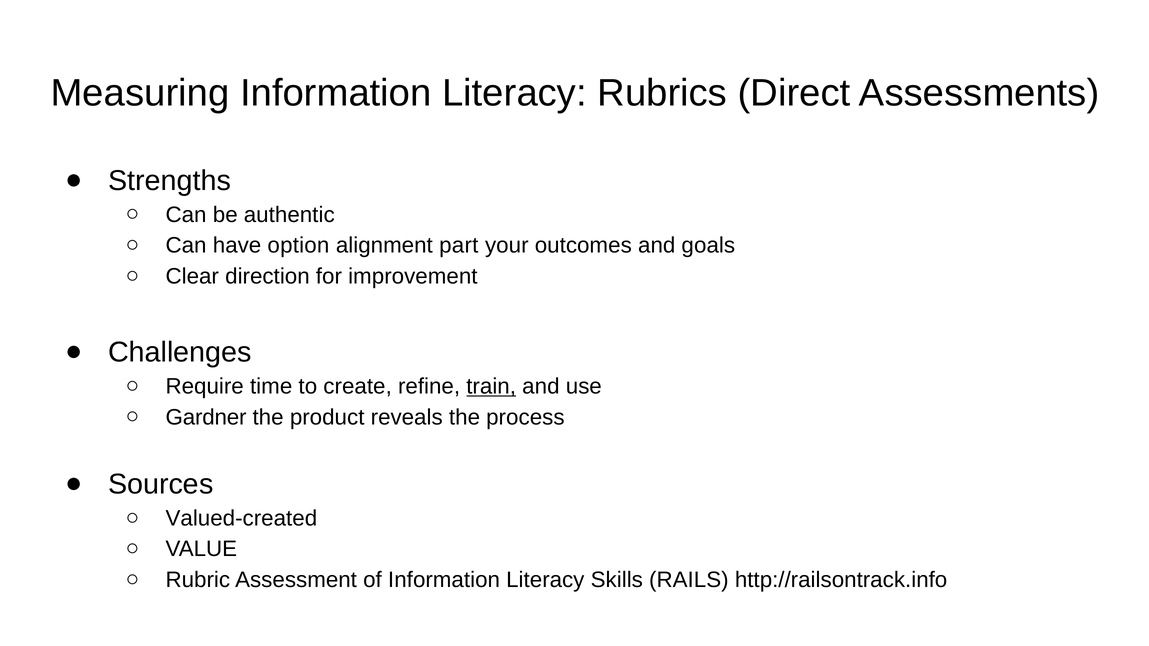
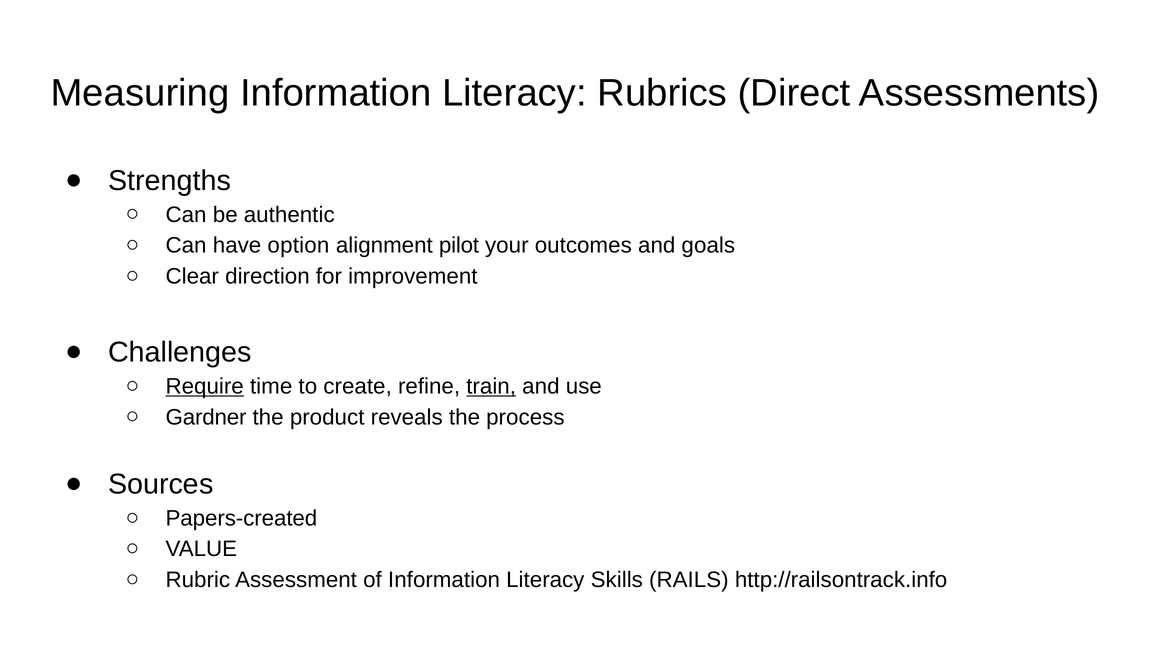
part: part -> pilot
Require underline: none -> present
Valued-created: Valued-created -> Papers-created
